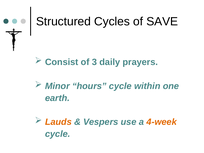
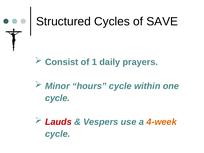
3: 3 -> 1
earth at (57, 98): earth -> cycle
Lauds colour: orange -> red
